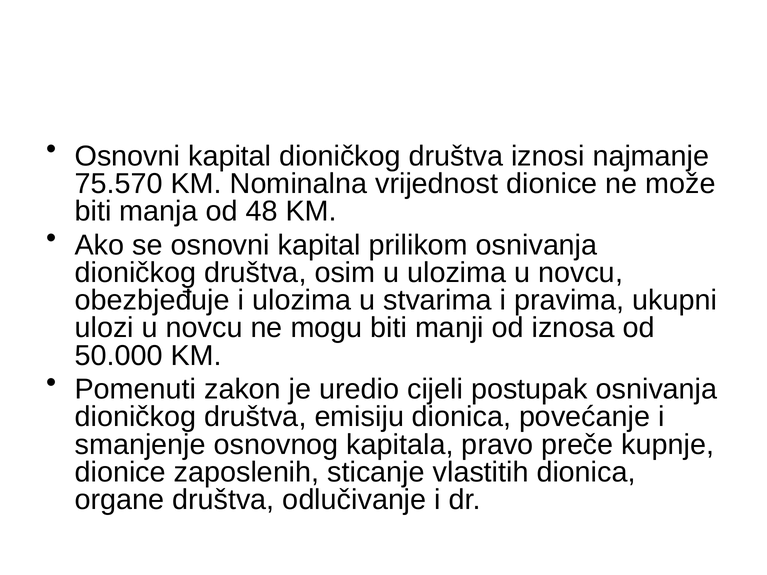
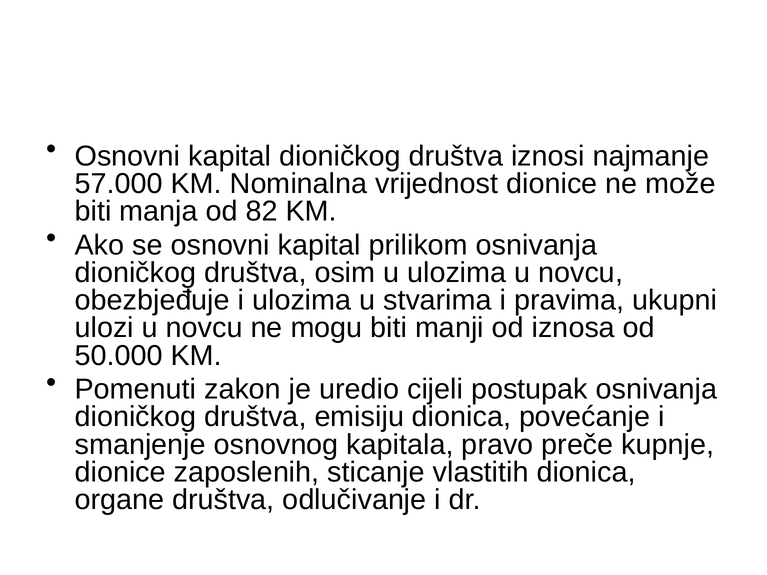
75.570: 75.570 -> 57.000
48: 48 -> 82
